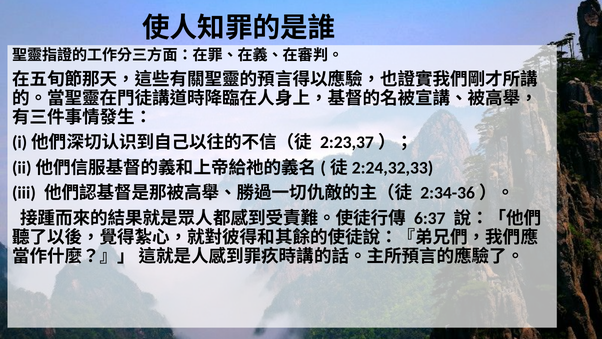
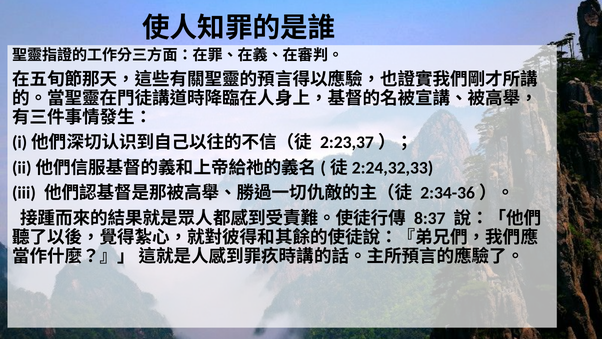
6:37: 6:37 -> 8:37
